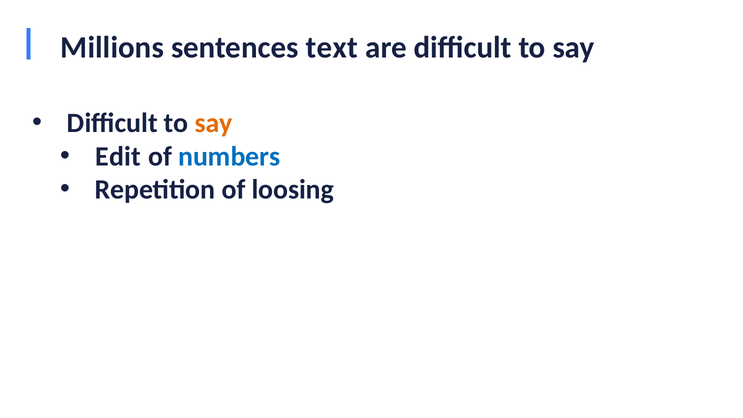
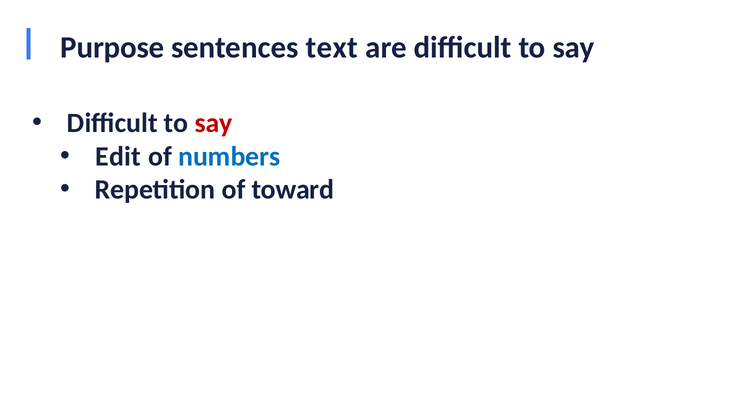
Millions: Millions -> Purpose
say at (213, 123) colour: orange -> red
loosing: loosing -> toward
